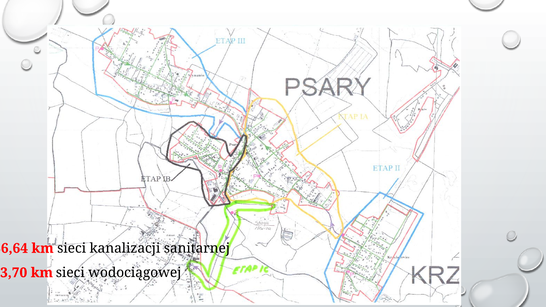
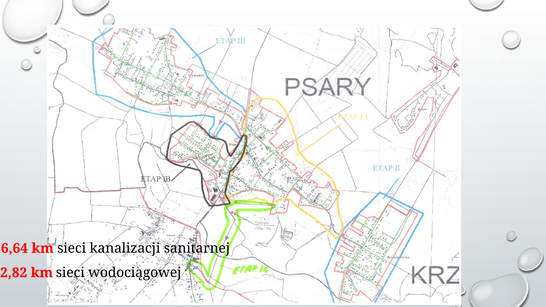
3,70: 3,70 -> 2,82
